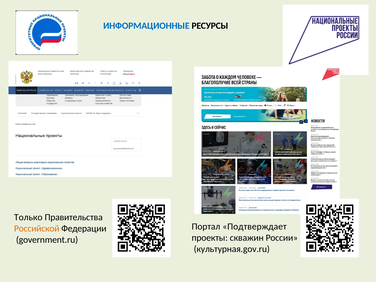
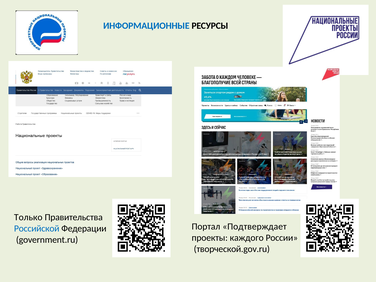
Российской colour: orange -> blue
скважин: скважин -> каждого
культурная.gov.ru: культурная.gov.ru -> творческой.gov.ru
